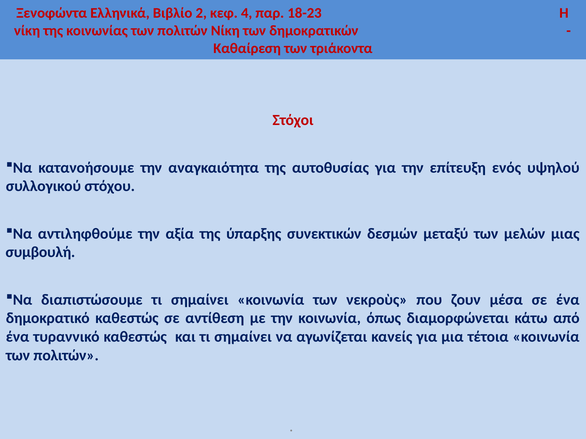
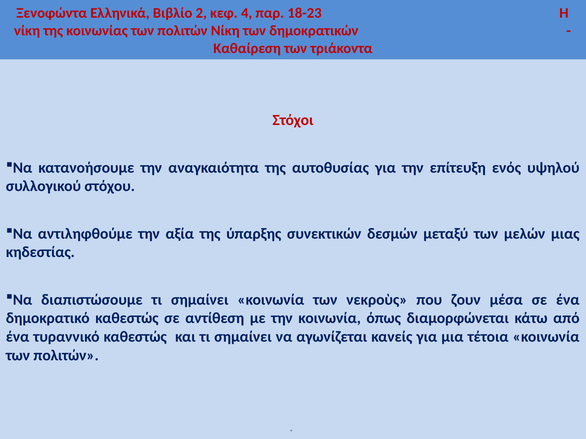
συμβουλή: συμβουλή -> κηδεστίας
